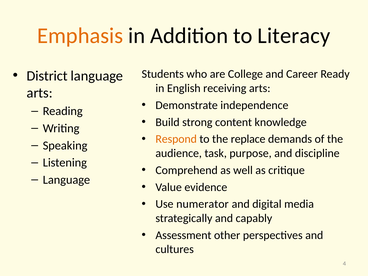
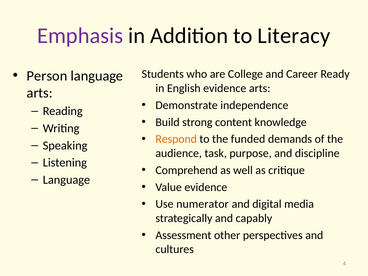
Emphasis colour: orange -> purple
District: District -> Person
English receiving: receiving -> evidence
replace: replace -> funded
